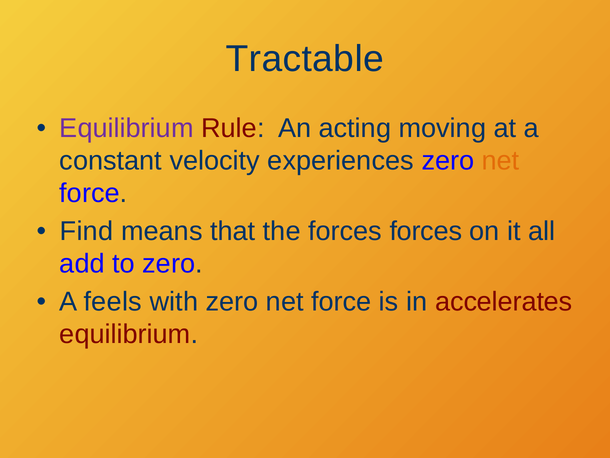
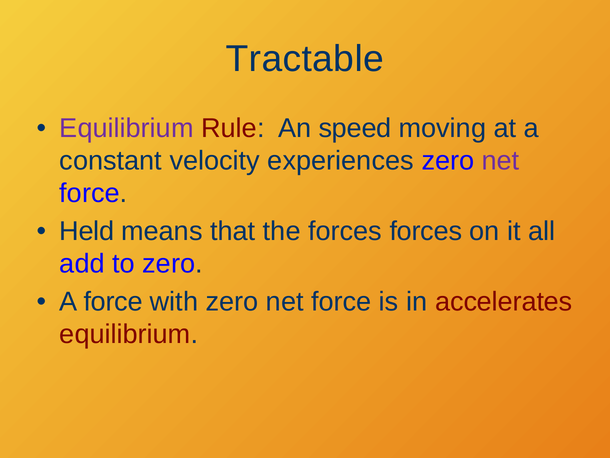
acting: acting -> speed
net at (501, 161) colour: orange -> purple
Find: Find -> Held
A feels: feels -> force
